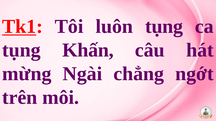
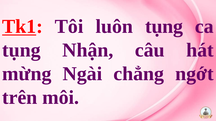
Khấn: Khấn -> Nhận
